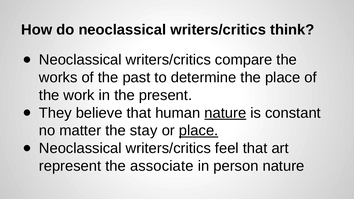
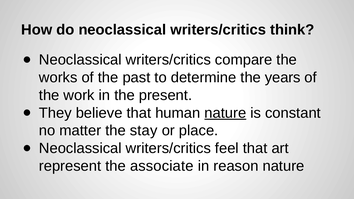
the place: place -> years
place at (199, 131) underline: present -> none
person: person -> reason
